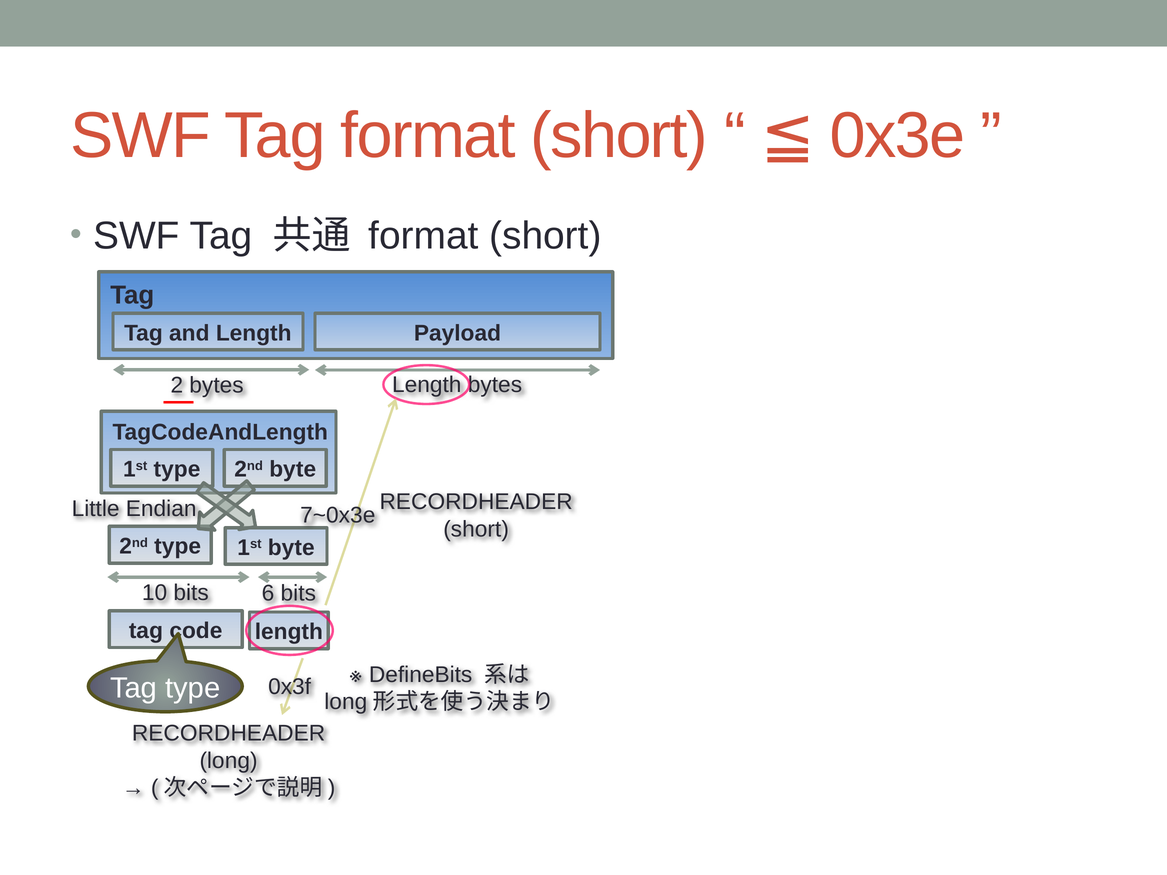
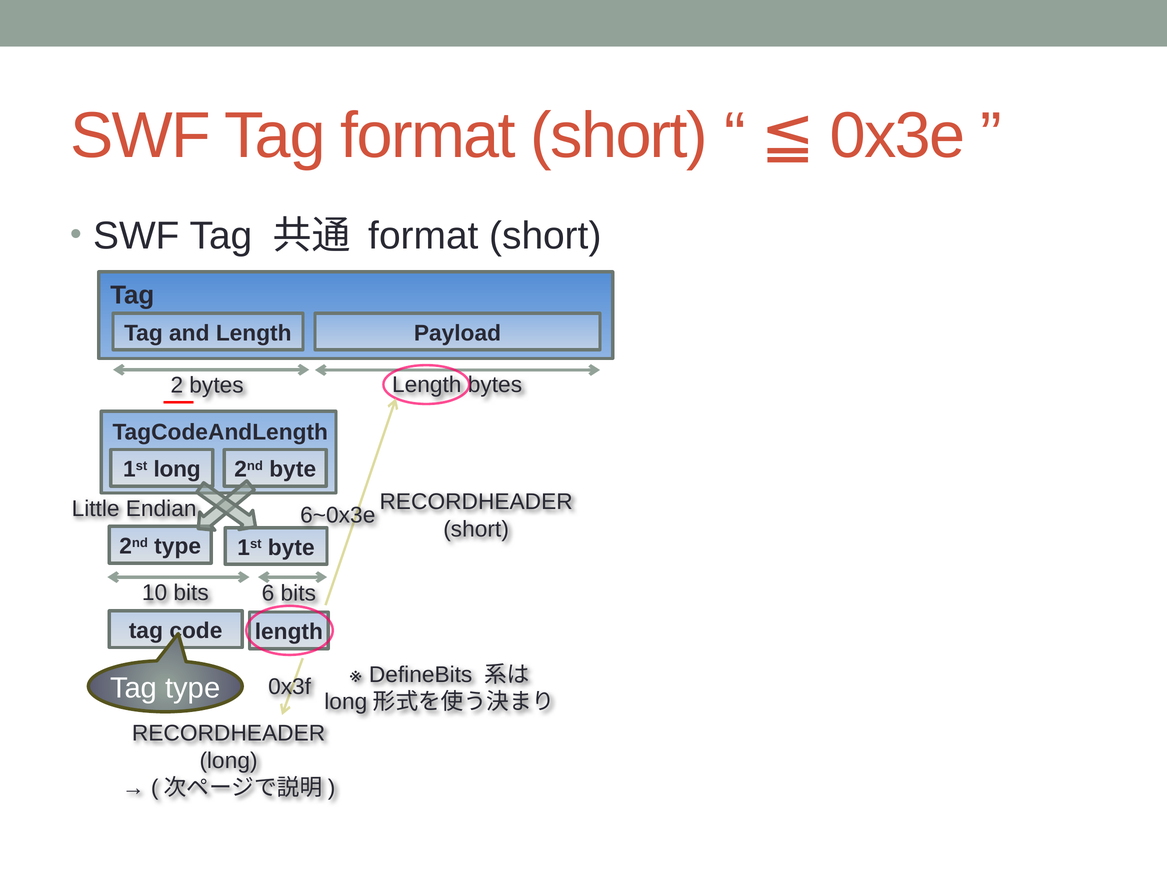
1st type: type -> long
7~0x3e: 7~0x3e -> 6~0x3e
